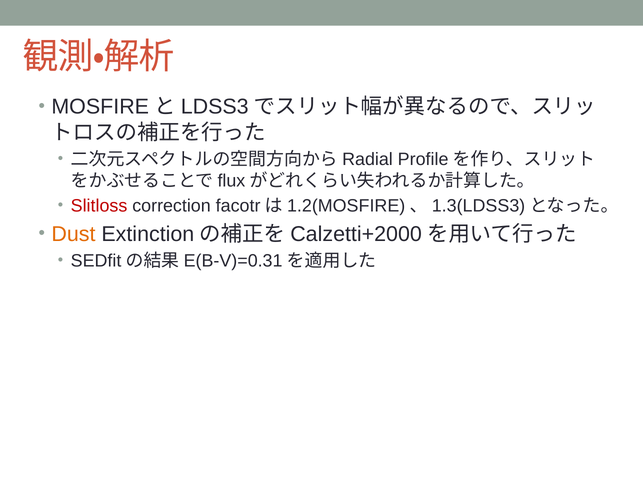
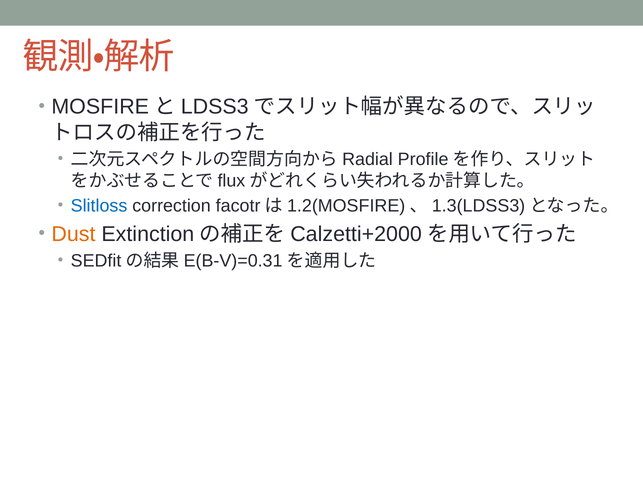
Slitloss colour: red -> blue
